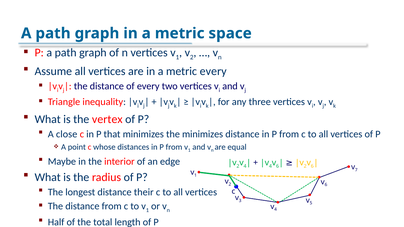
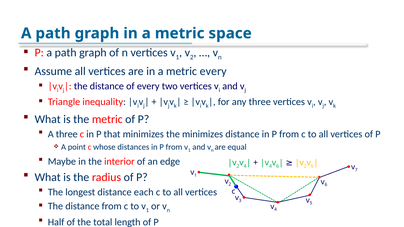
the vertex: vertex -> metric
A close: close -> three
their: their -> each
